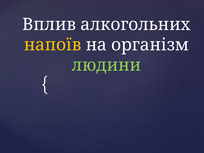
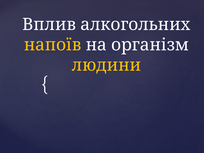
людини colour: light green -> yellow
